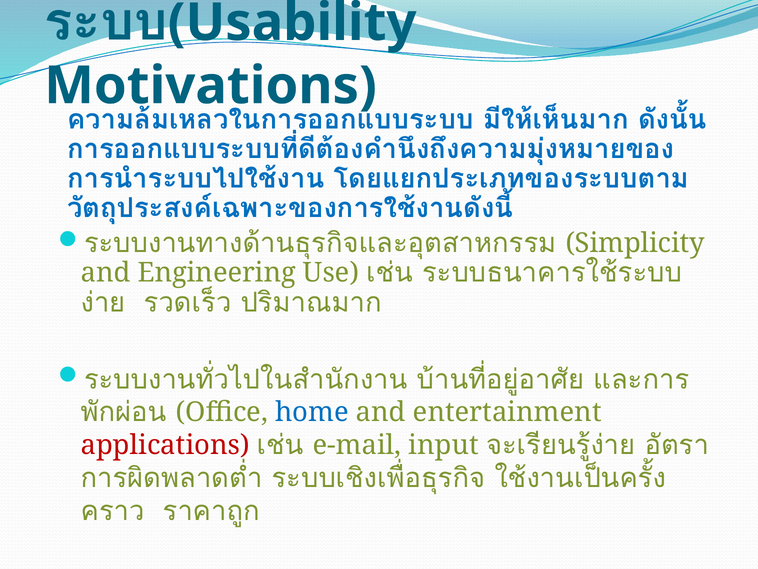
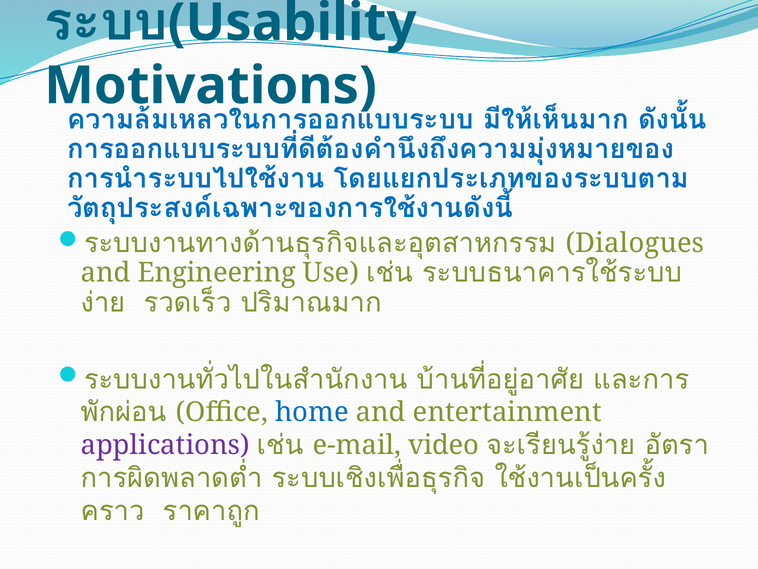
Simplicity: Simplicity -> Dialogues
applications colour: red -> purple
input: input -> video
